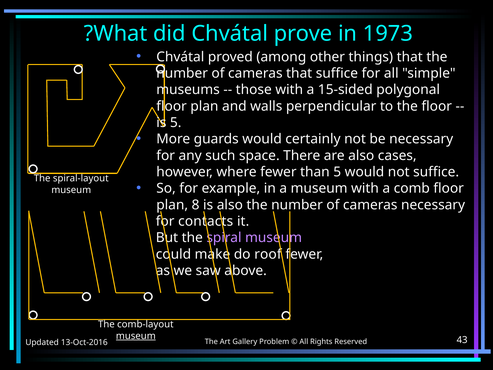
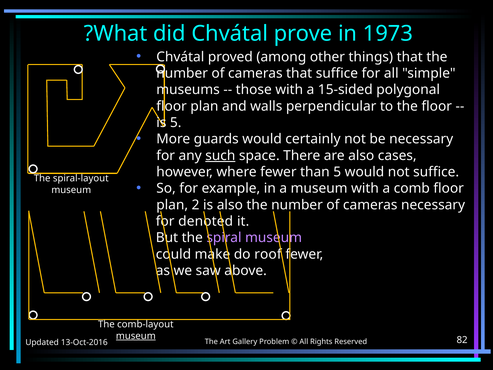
such underline: none -> present
8: 8 -> 2
contacts: contacts -> denoted
43: 43 -> 82
